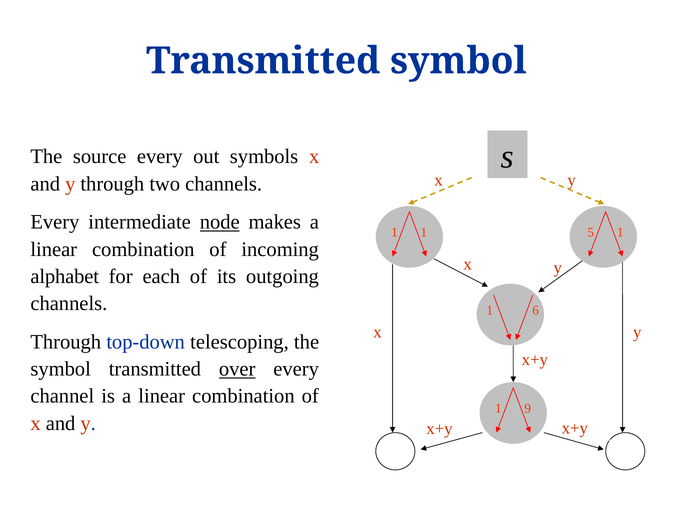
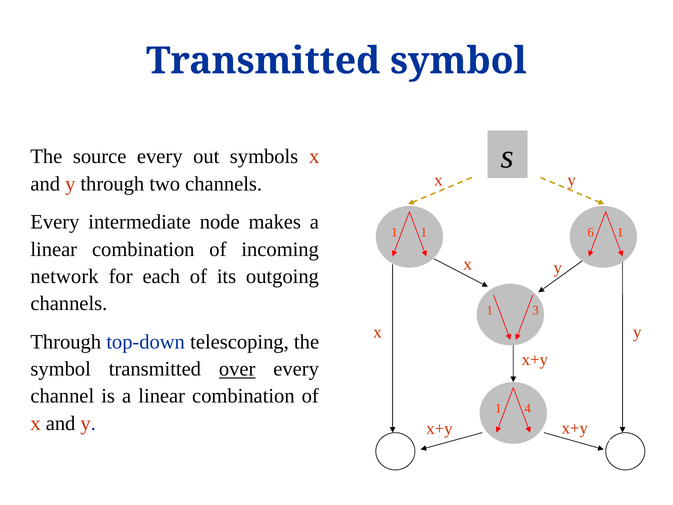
node underline: present -> none
5: 5 -> 6
alphabet: alphabet -> network
6: 6 -> 3
9: 9 -> 4
